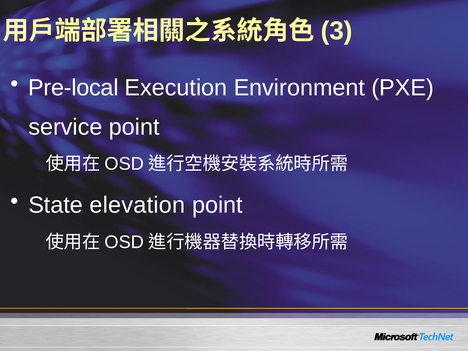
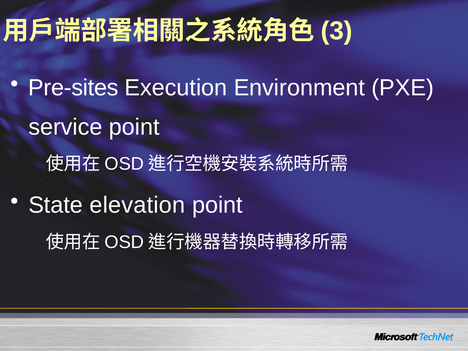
Pre-local: Pre-local -> Pre-sites
